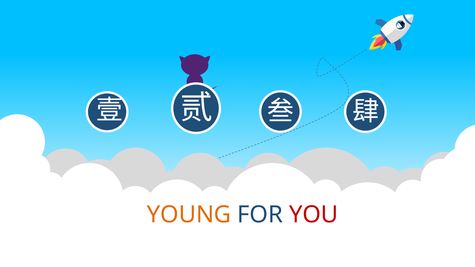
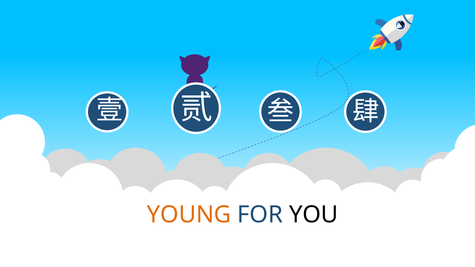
YOU colour: red -> black
